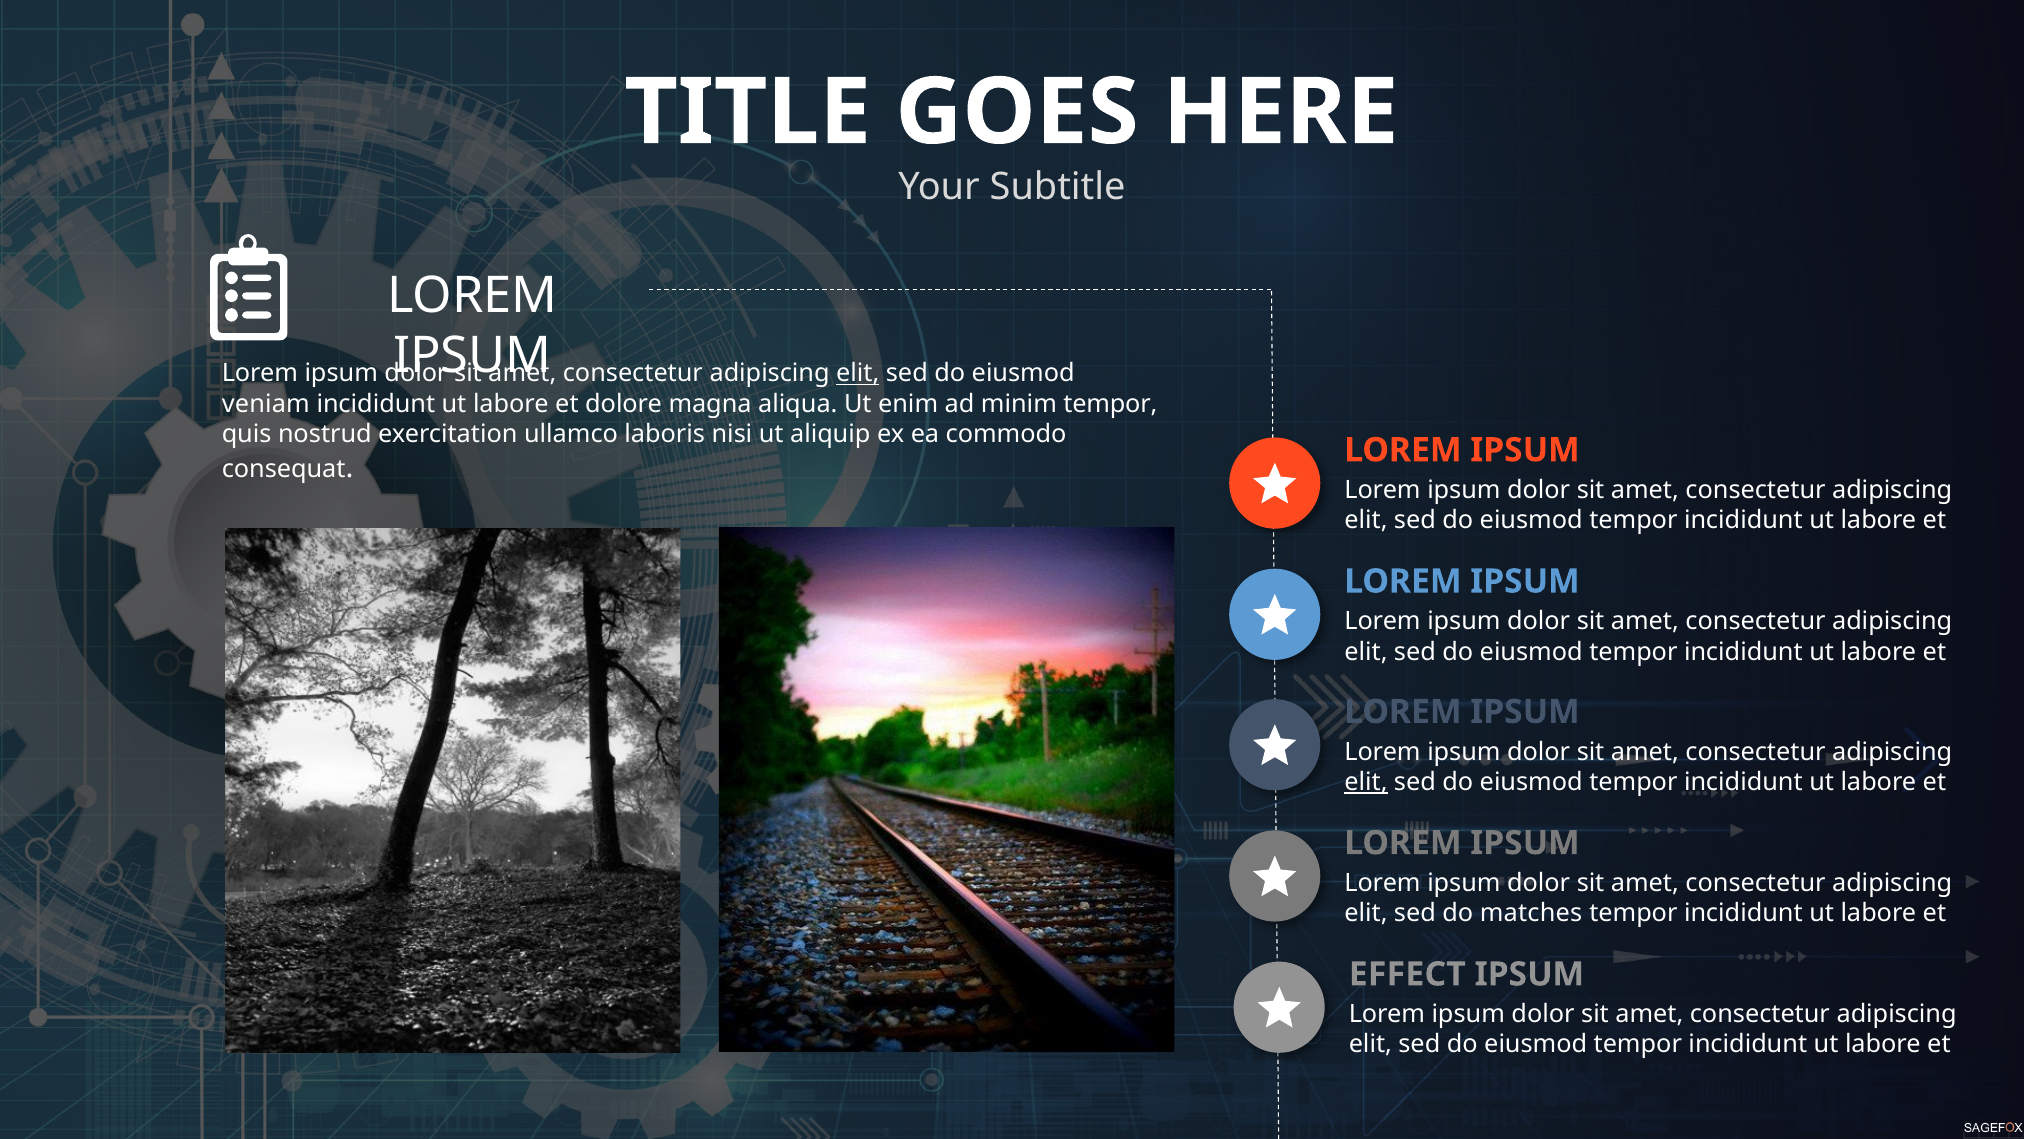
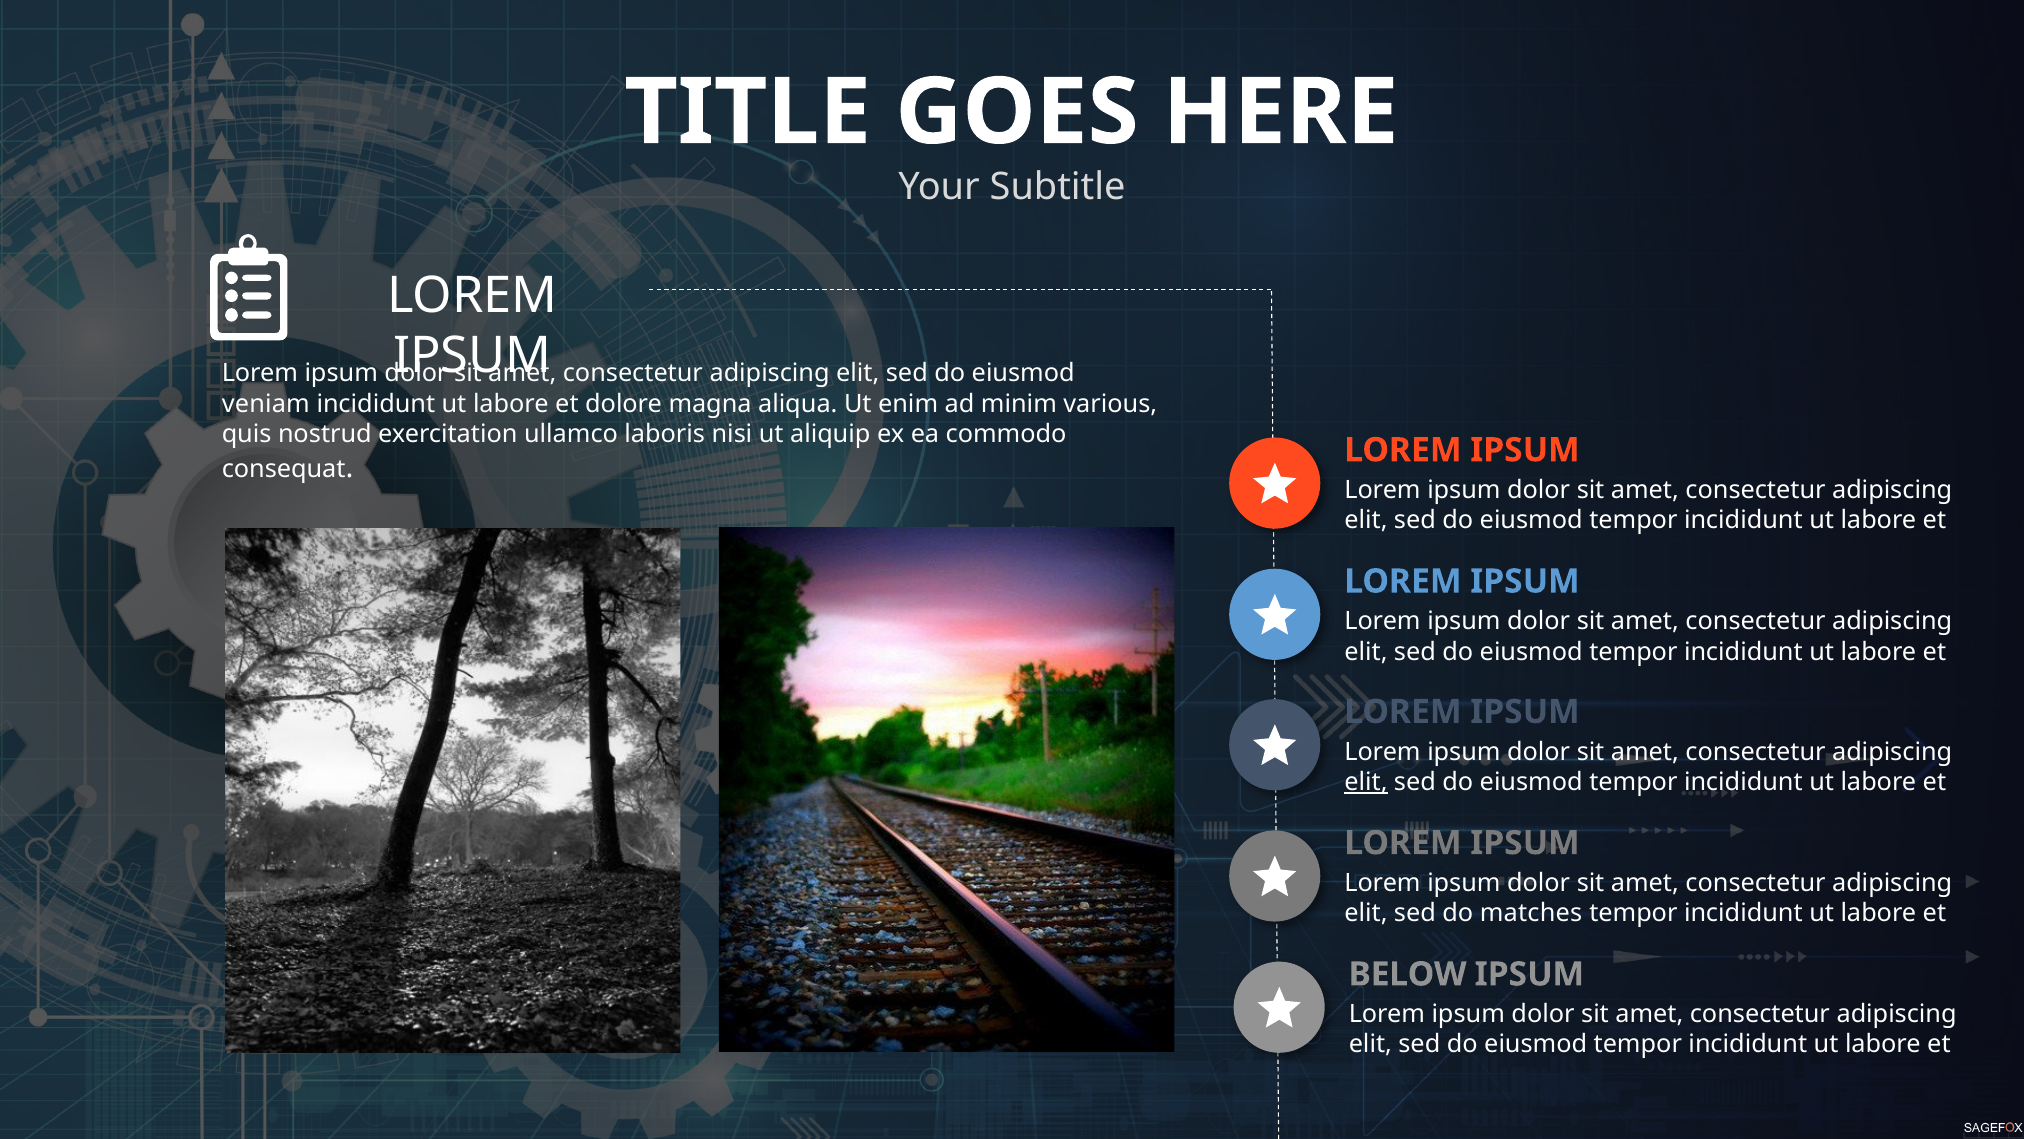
elit at (858, 373) underline: present -> none
minim tempor: tempor -> various
EFFECT: EFFECT -> BELOW
